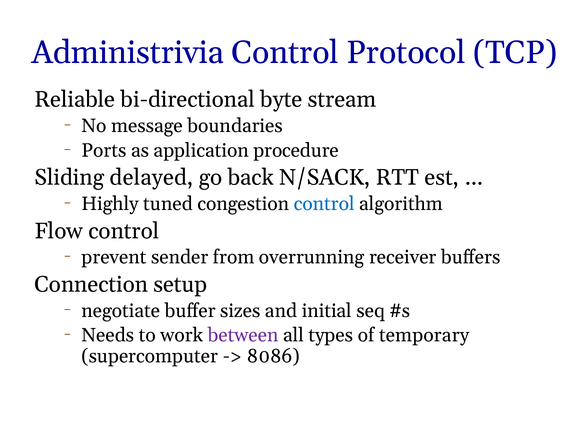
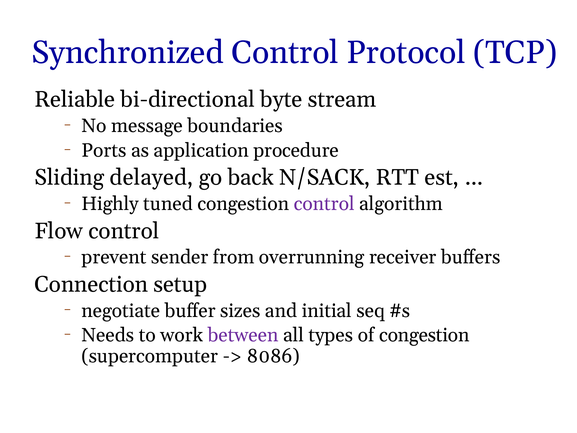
Administrivia: Administrivia -> Synchronized
control at (324, 204) colour: blue -> purple
of temporary: temporary -> congestion
